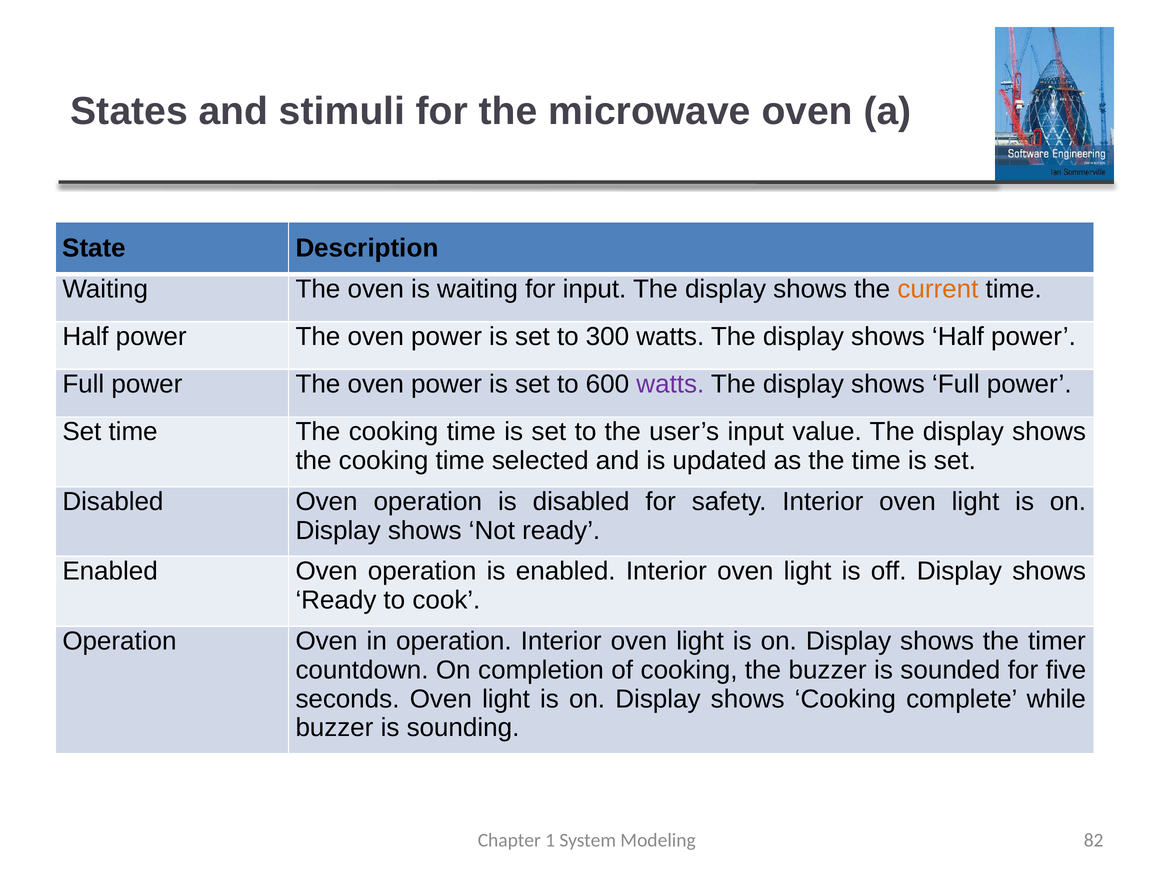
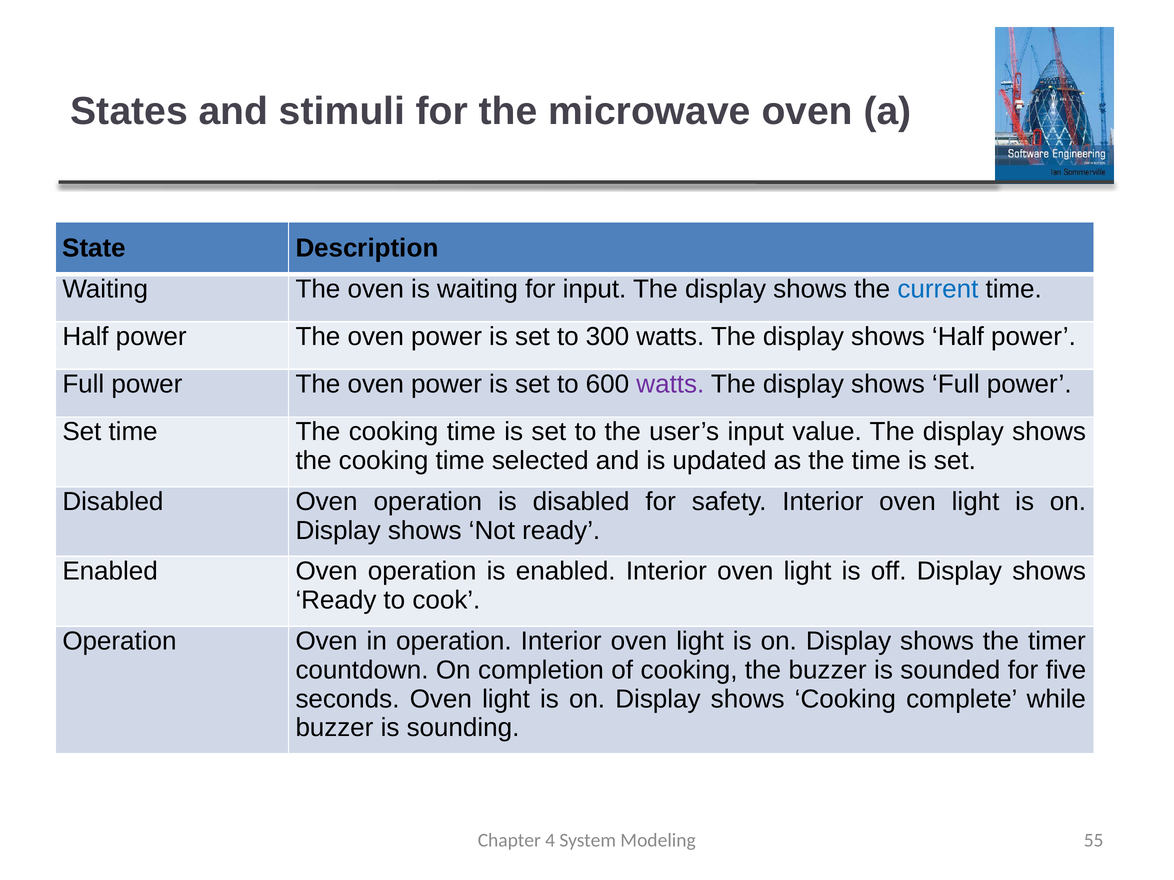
current colour: orange -> blue
1: 1 -> 4
82: 82 -> 55
